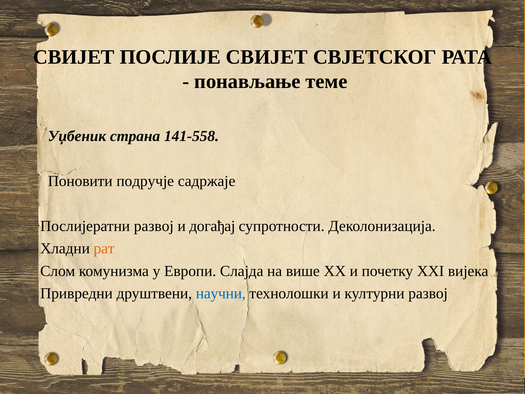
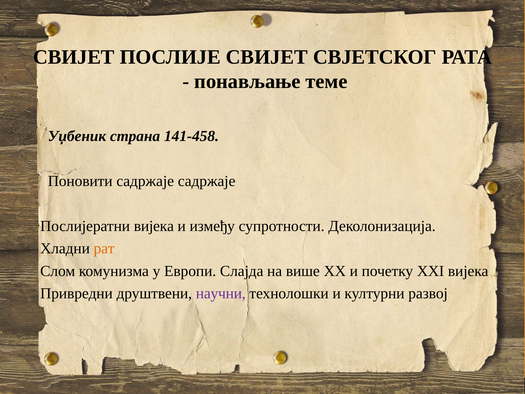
141-558: 141-558 -> 141-458
Поновити подручје: подручје -> садржаје
Послијератни развој: развој -> вијека
догађај: догађај -> између
научни colour: blue -> purple
